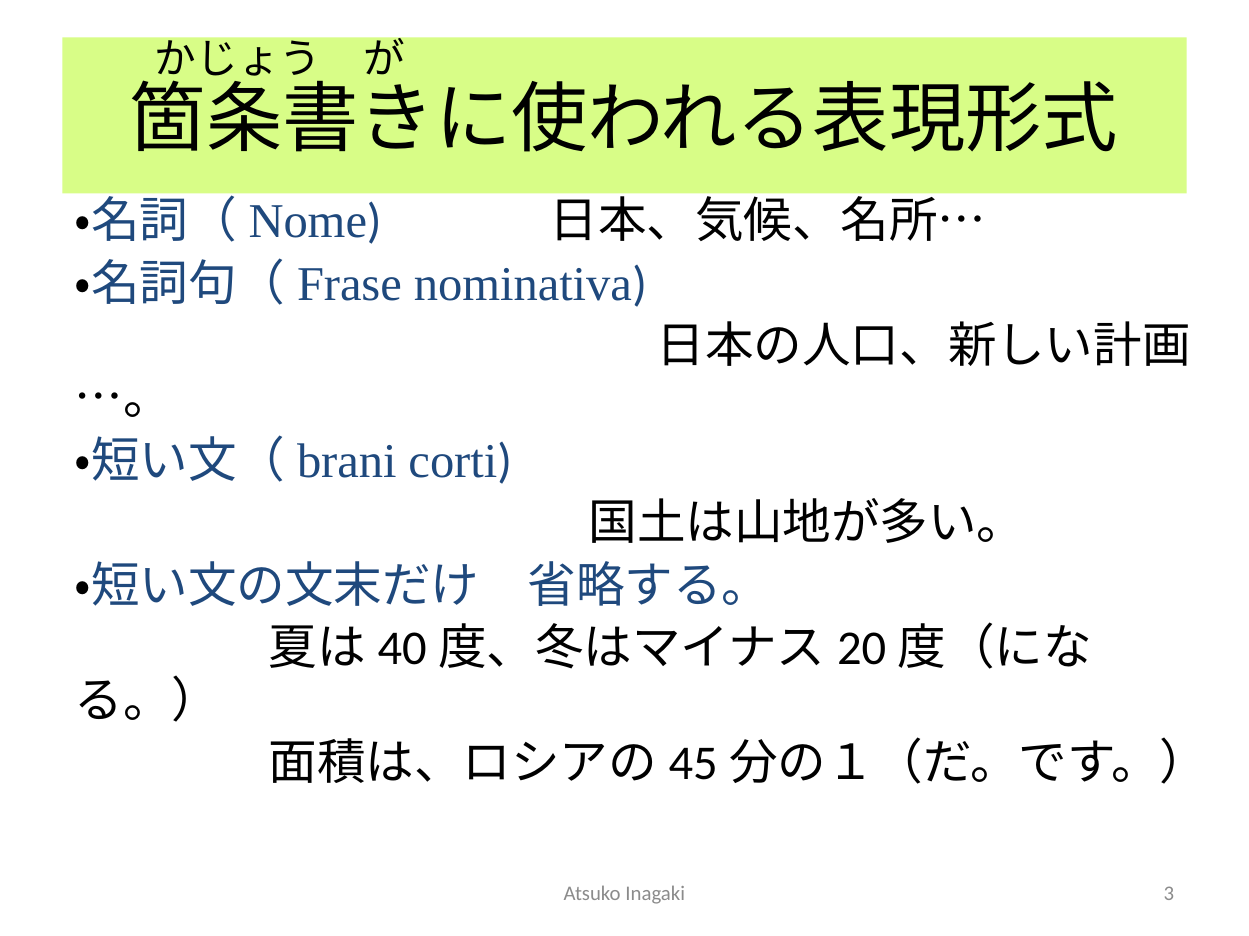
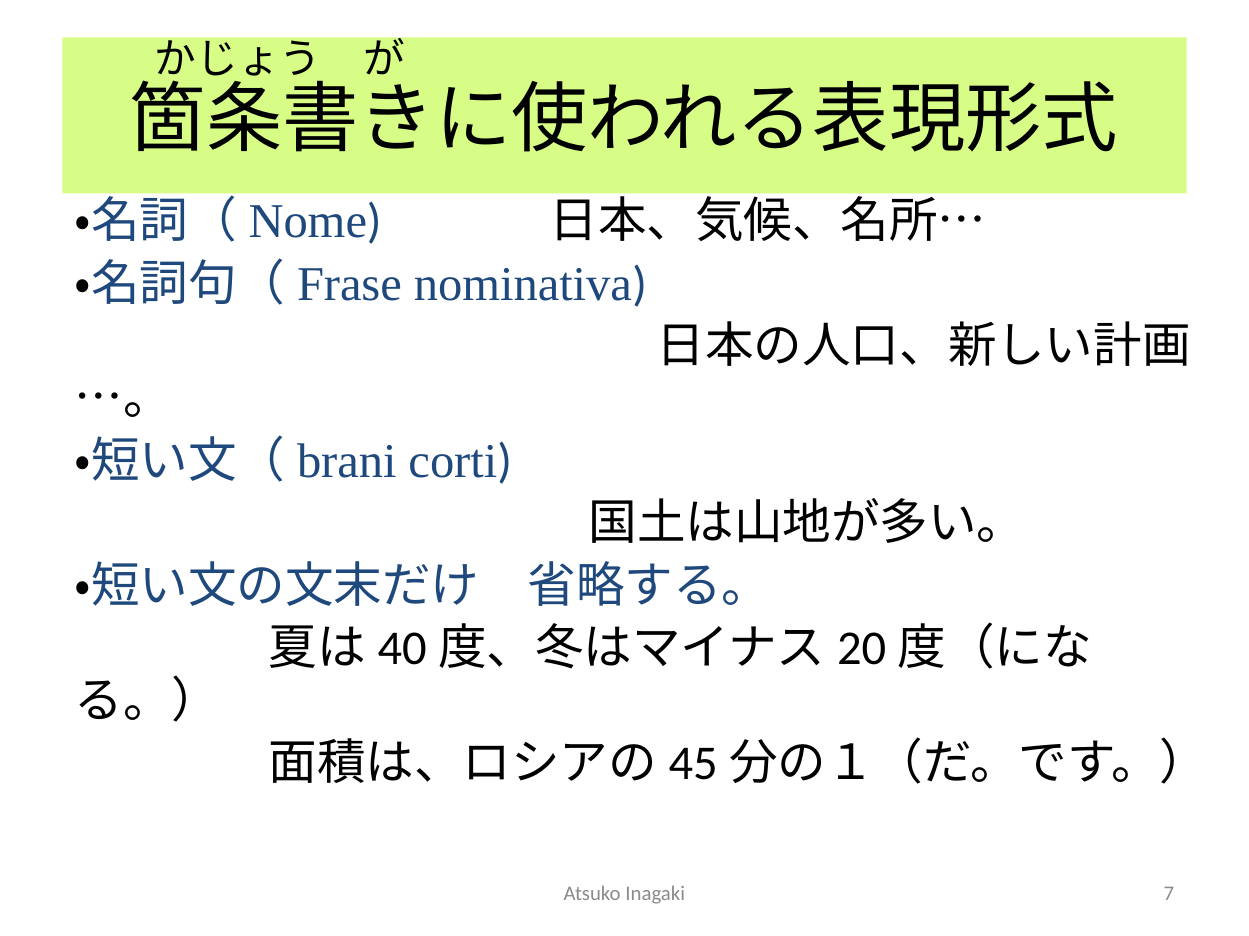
3: 3 -> 7
